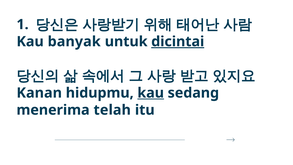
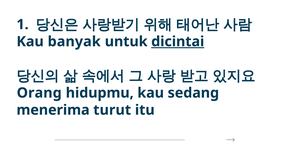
Kanan: Kanan -> Orang
kau at (151, 93) underline: present -> none
telah: telah -> turut
